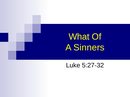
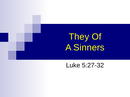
What: What -> They
